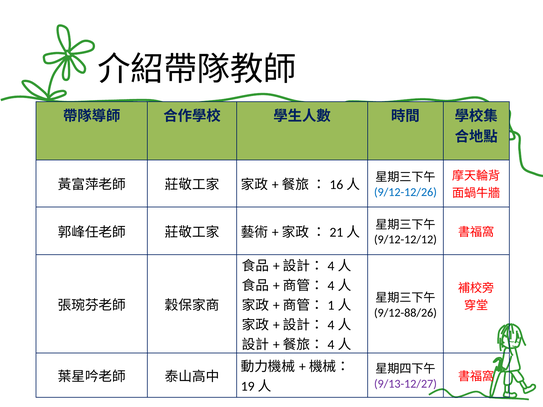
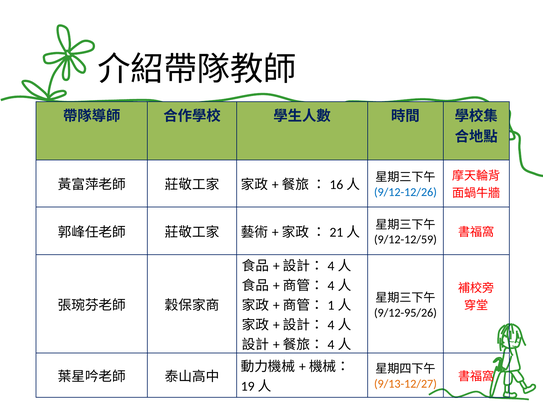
9/12-12/12: 9/12-12/12 -> 9/12-12/59
9/12-88/26: 9/12-88/26 -> 9/12-95/26
9/13-12/27 colour: purple -> orange
